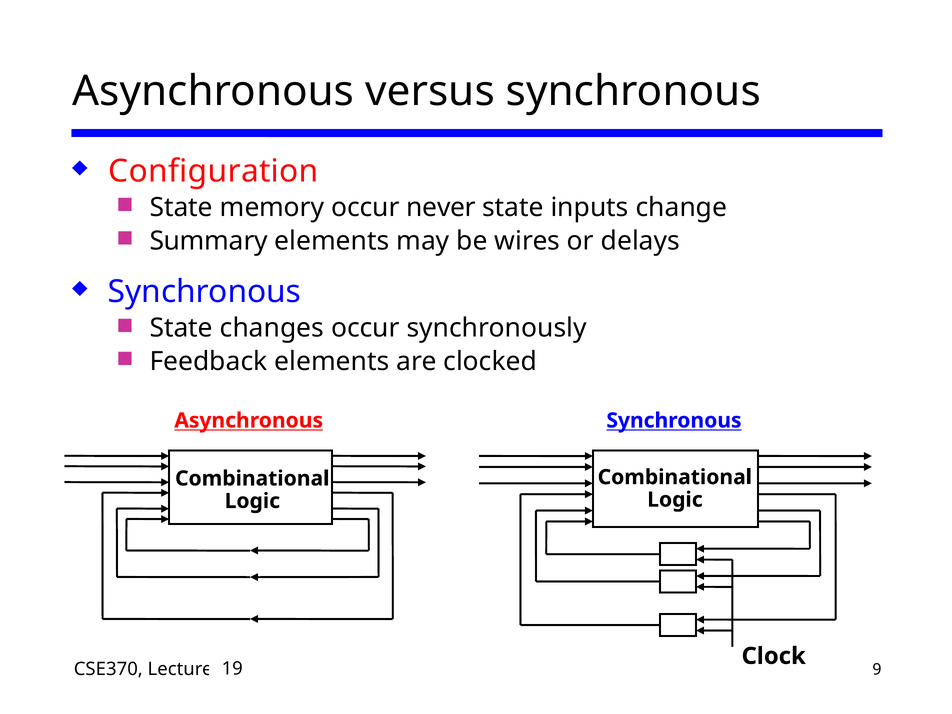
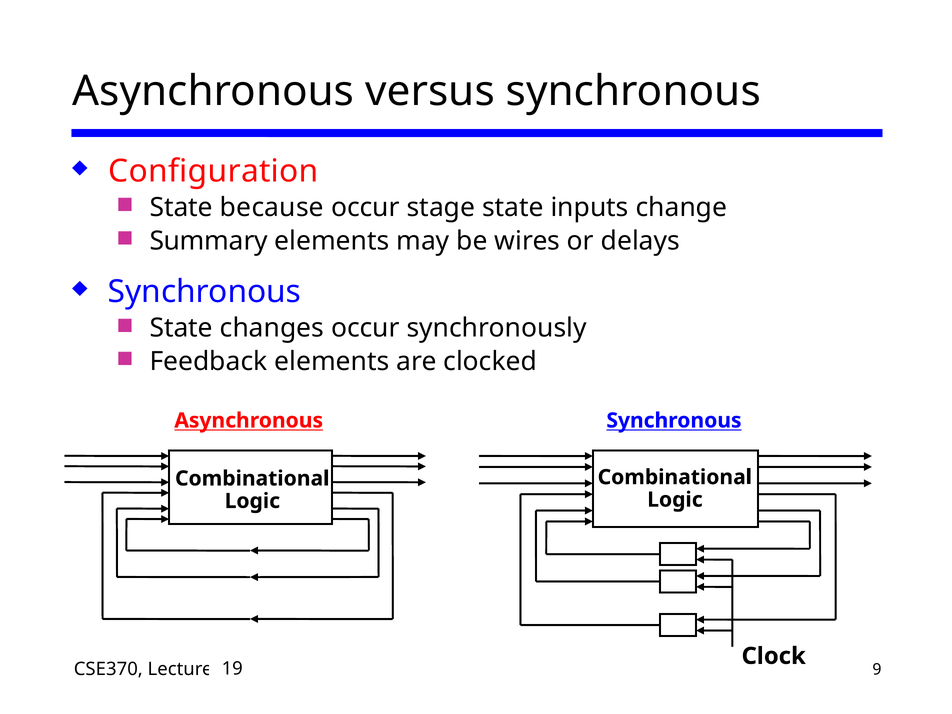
memory: memory -> because
never: never -> stage
